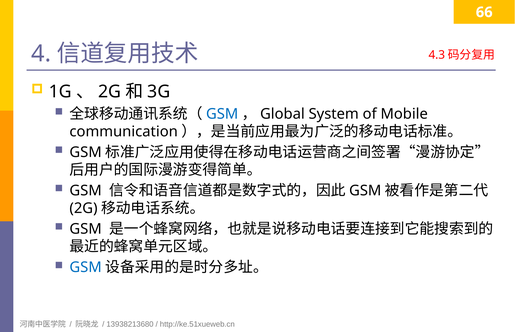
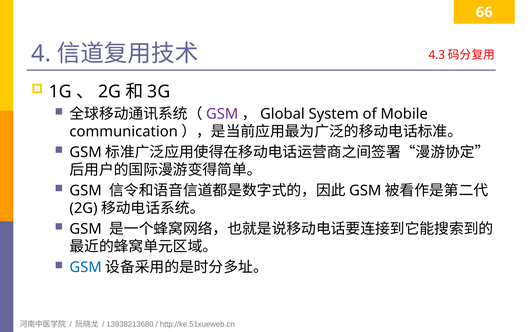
GSM at (222, 114) colour: blue -> purple
